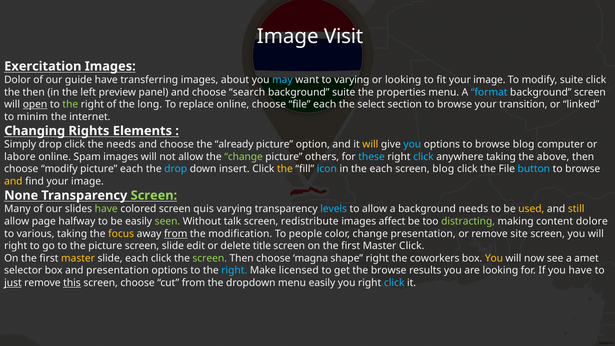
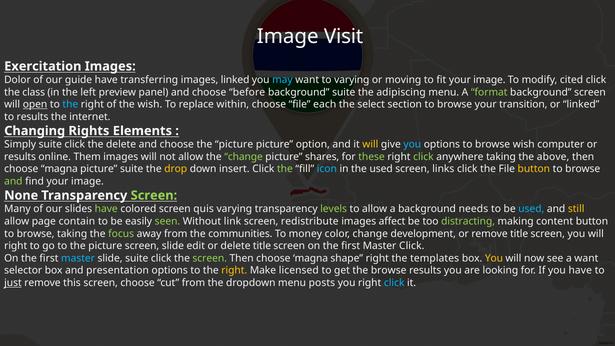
images about: about -> linked
or looking: looking -> moving
modify suite: suite -> cited
the then: then -> class
search: search -> before
properties: properties -> adipiscing
format colour: light blue -> light green
the at (70, 105) colour: light green -> light blue
the long: long -> wish
replace online: online -> within
to minim: minim -> results
Simply drop: drop -> suite
the needs: needs -> delete
choose the already: already -> picture
browse blog: blog -> wish
labore at (20, 157): labore -> results
Spam: Spam -> Them
others: others -> shares
these colour: light blue -> light green
click at (423, 157) colour: light blue -> light green
modify at (59, 169): modify -> magna
picture each: each -> suite
drop at (176, 169) colour: light blue -> yellow
the at (285, 169) colour: yellow -> light green
the each: each -> used
screen blog: blog -> links
button at (534, 169) colour: light blue -> yellow
and at (13, 181) colour: yellow -> light green
levels colour: light blue -> light green
used at (531, 209) colour: yellow -> light blue
halfway: halfway -> contain
talk: talk -> link
content dolore: dolore -> button
various at (36, 234): various -> browse
focus colour: yellow -> light green
from at (176, 234) underline: present -> none
modification: modification -> communities
people: people -> money
change presentation: presentation -> development
remove site: site -> title
master at (78, 258) colour: yellow -> light blue
slide each: each -> suite
coworkers: coworkers -> templates
a amet: amet -> want
right at (234, 270) colour: light blue -> yellow
this underline: present -> none
menu easily: easily -> posts
